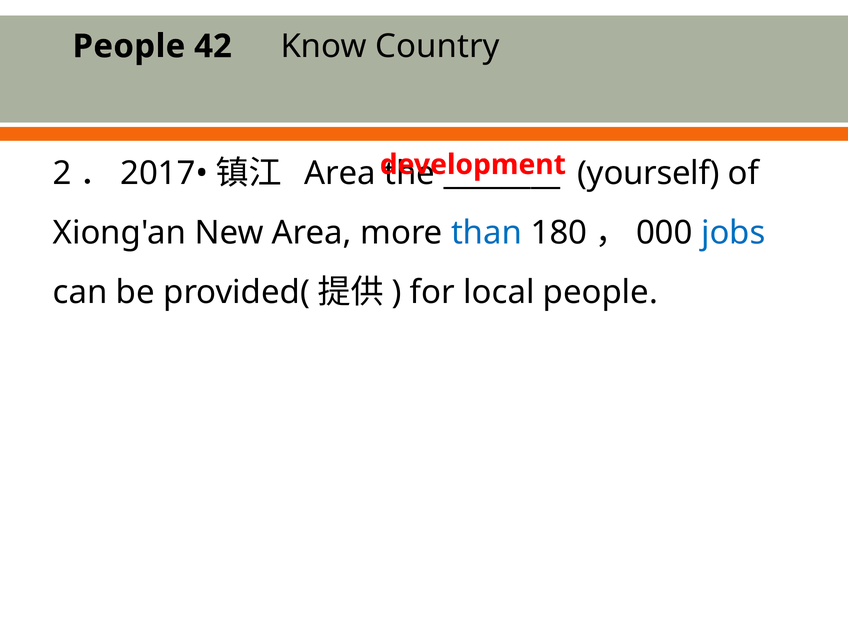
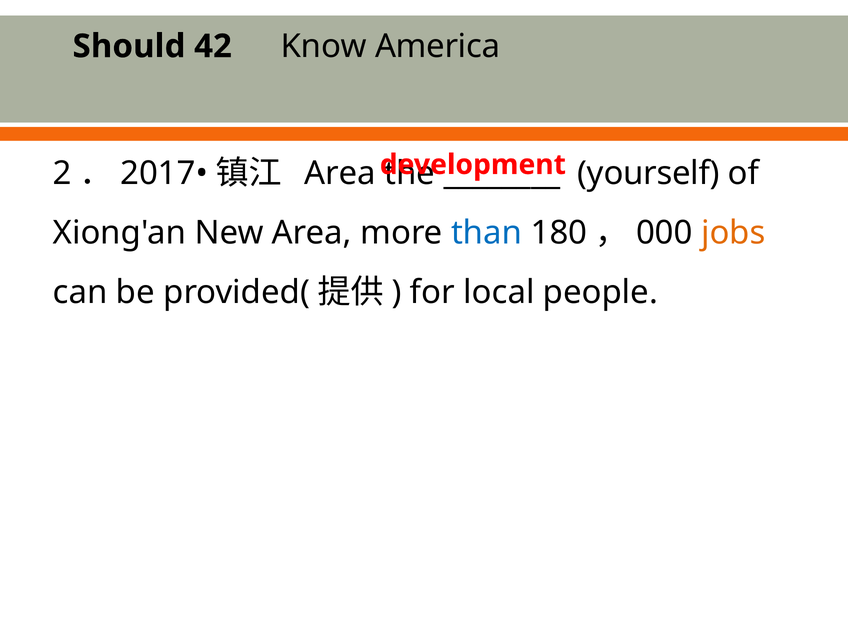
People at (129, 46): People -> Should
Country: Country -> America
jobs colour: blue -> orange
